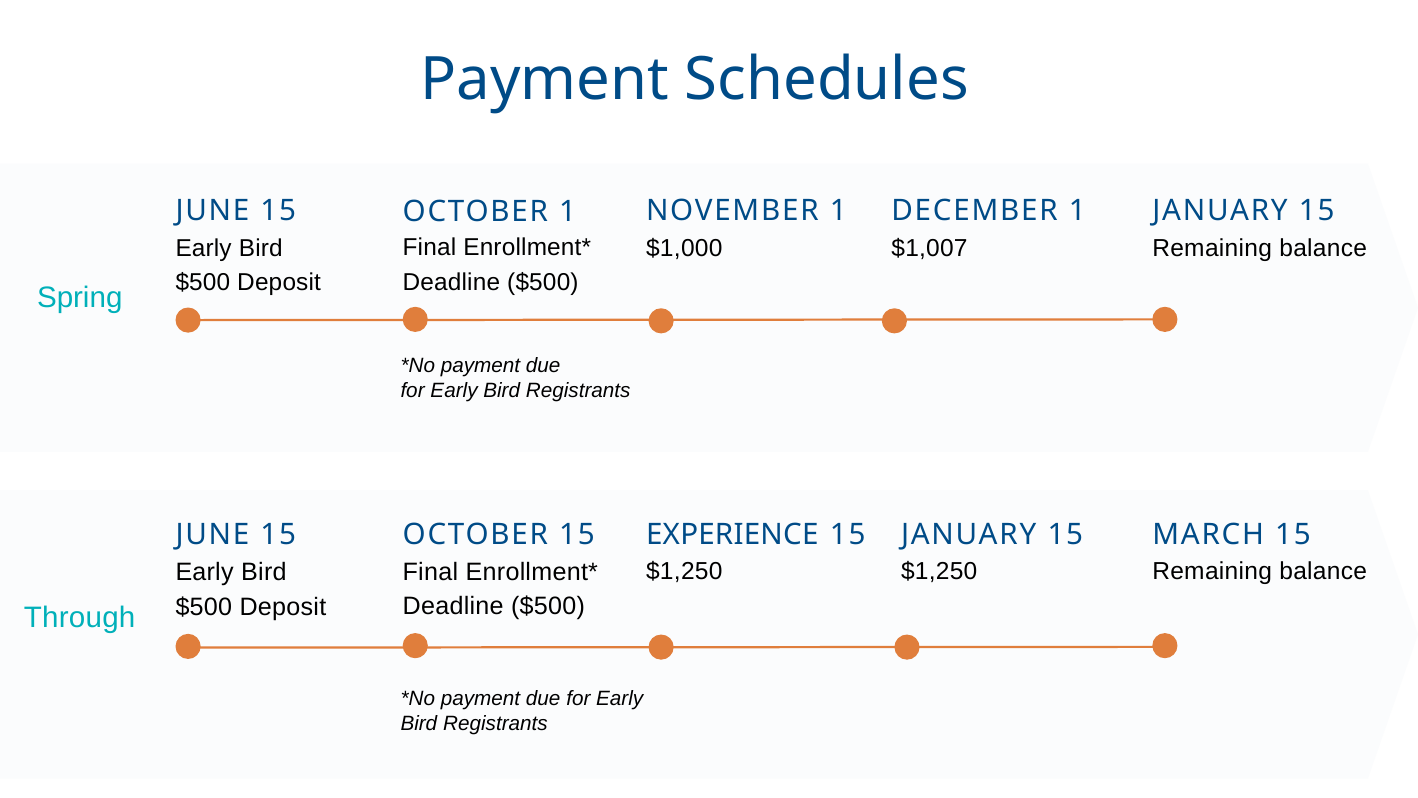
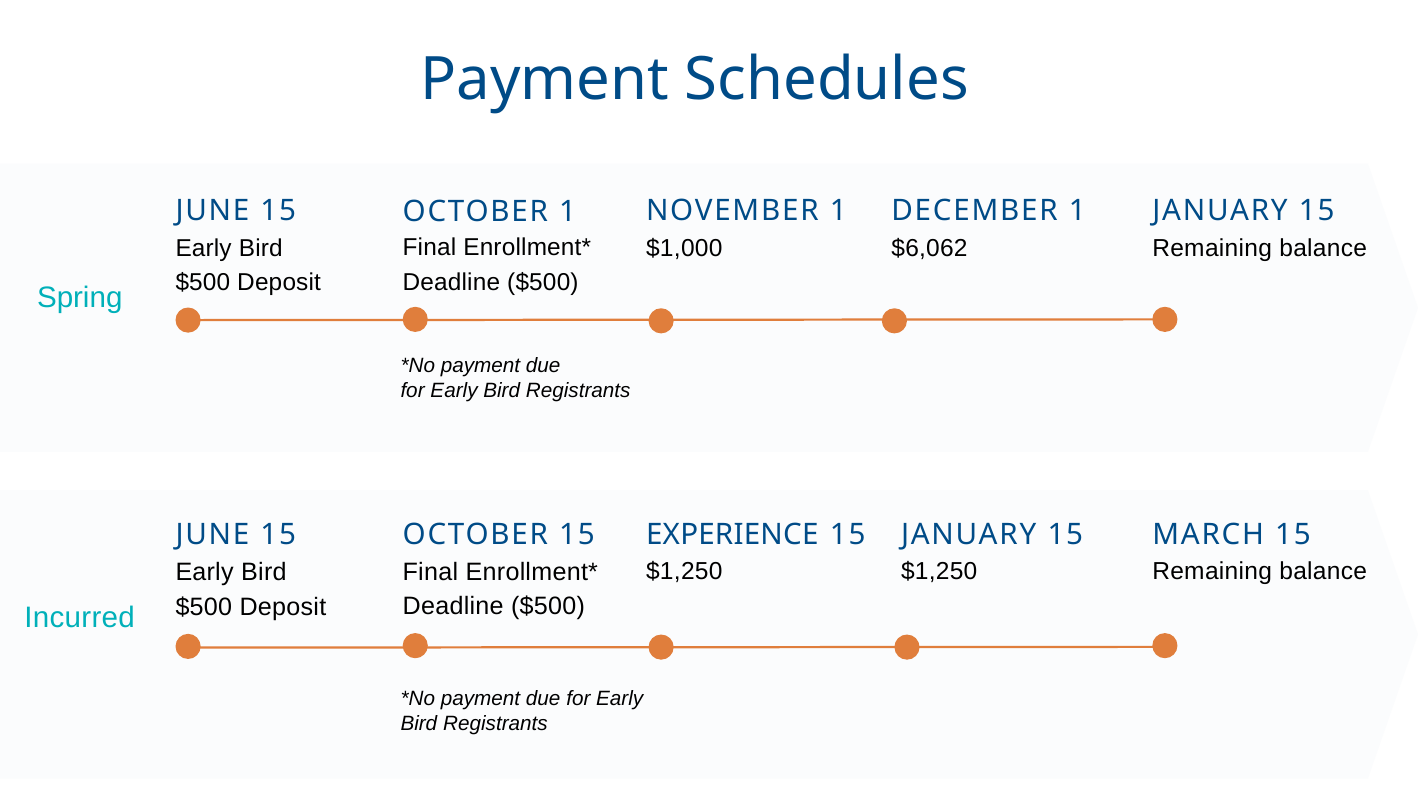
$1,007: $1,007 -> $6,062
Through: Through -> Incurred
